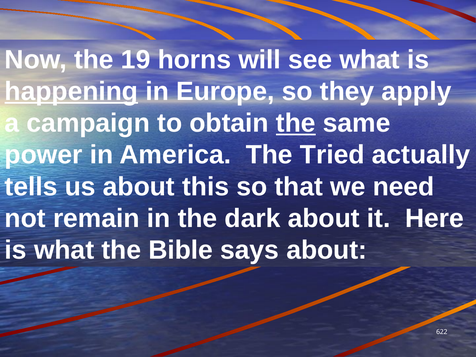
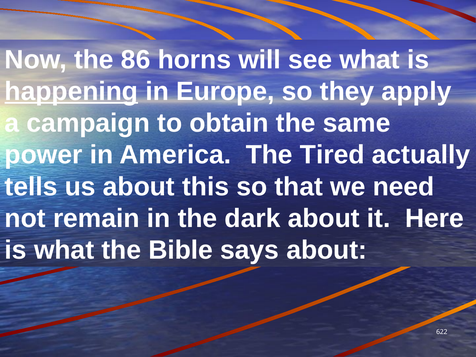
19: 19 -> 86
the at (296, 123) underline: present -> none
Tried: Tried -> Tired
